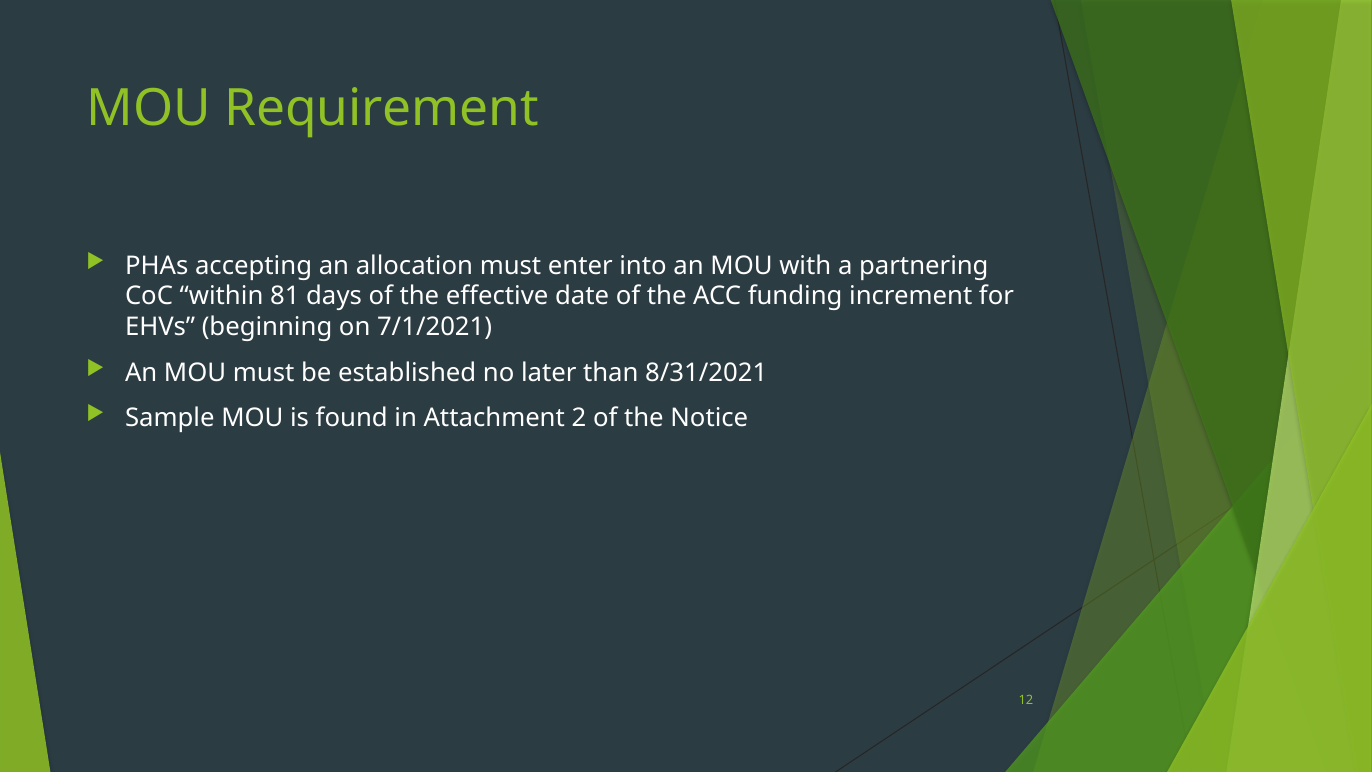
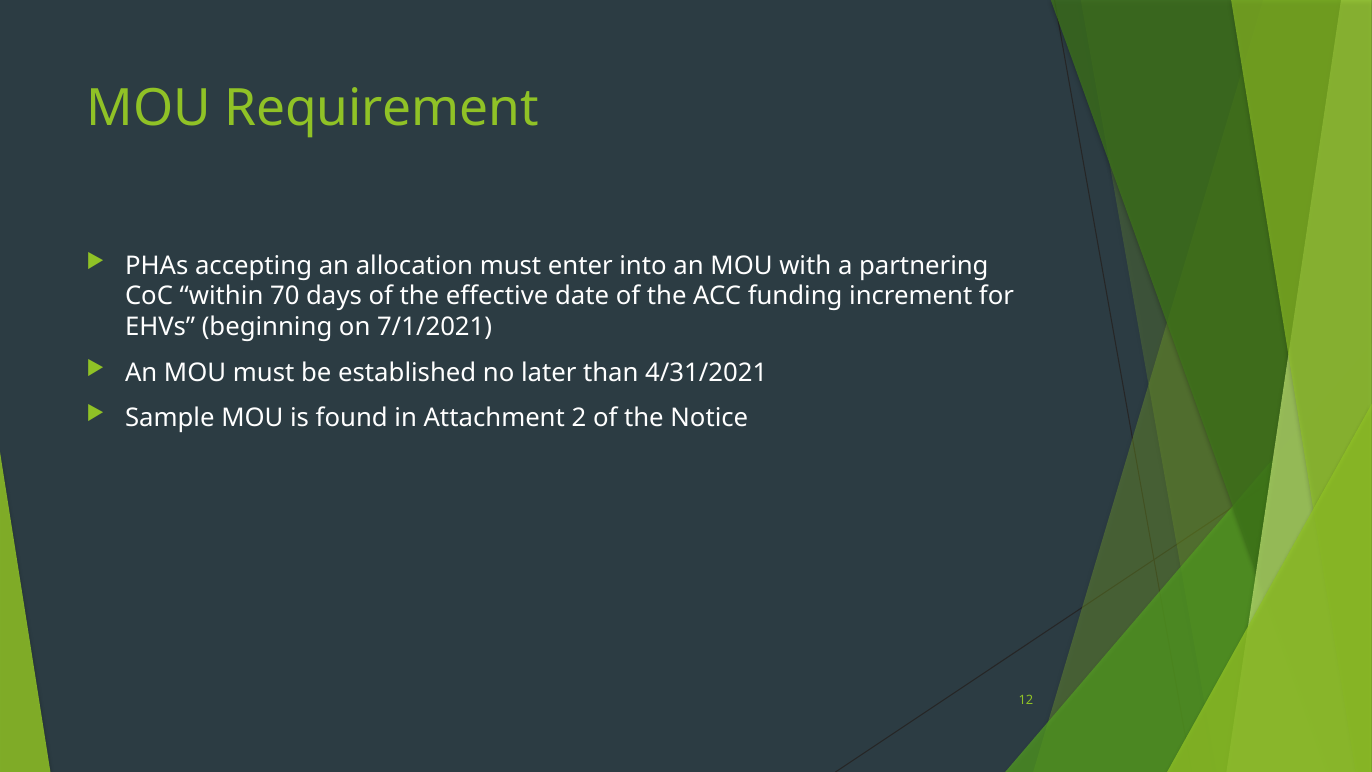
81: 81 -> 70
8/31/2021: 8/31/2021 -> 4/31/2021
